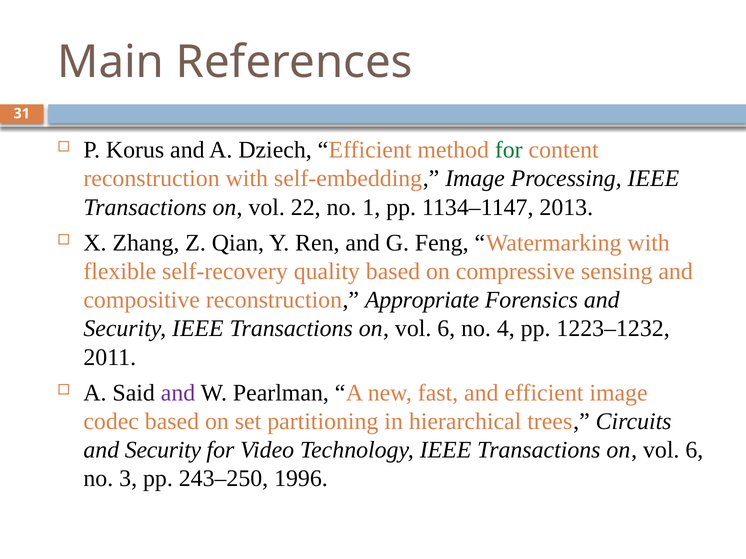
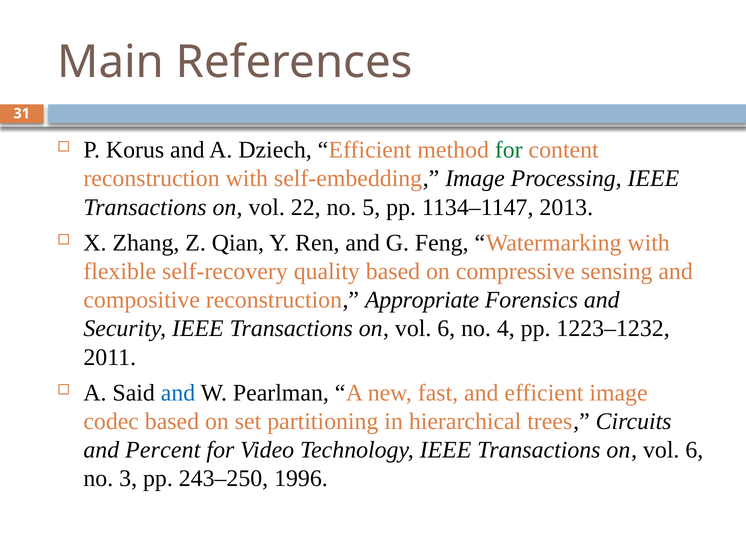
1: 1 -> 5
and at (178, 393) colour: purple -> blue
Security at (163, 450): Security -> Percent
